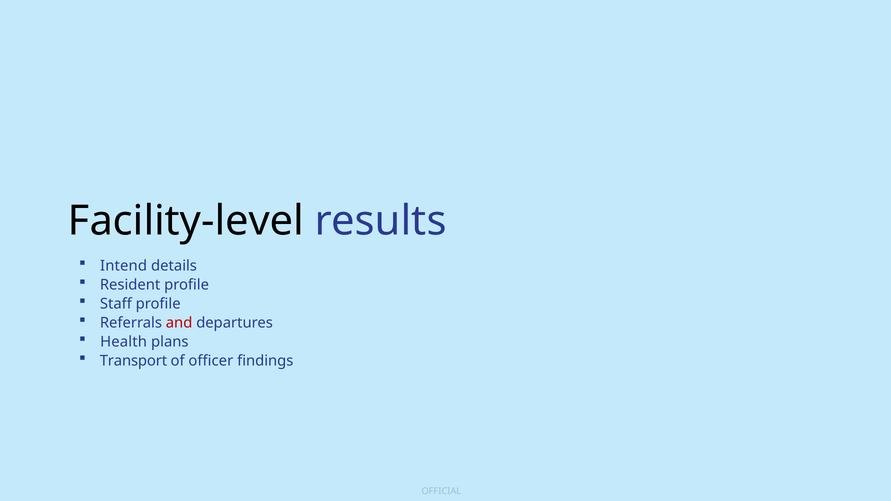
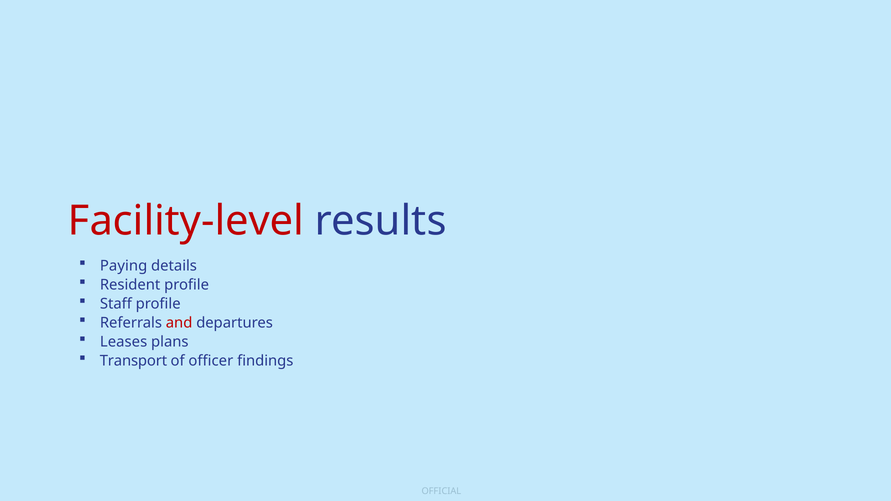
Facility-level colour: black -> red
Intend: Intend -> Paying
Health: Health -> Leases
